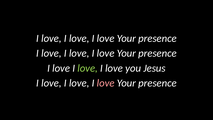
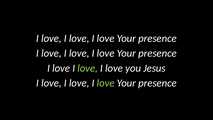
love at (106, 83) colour: pink -> light green
